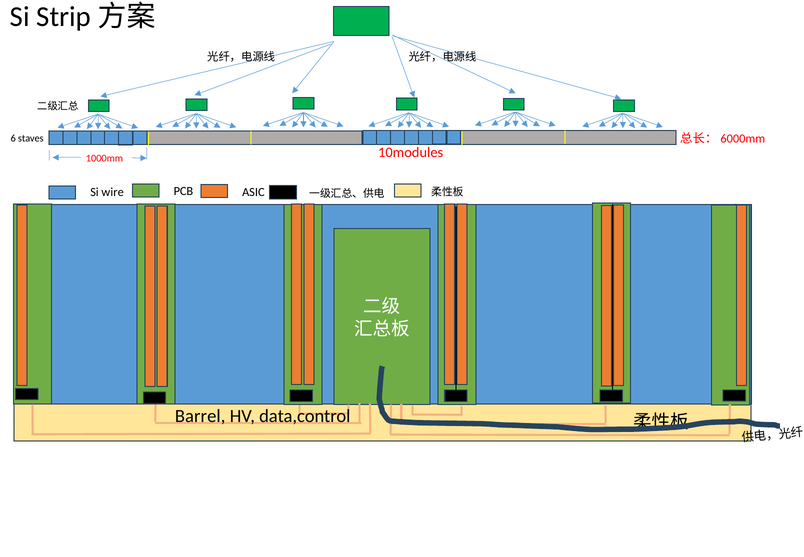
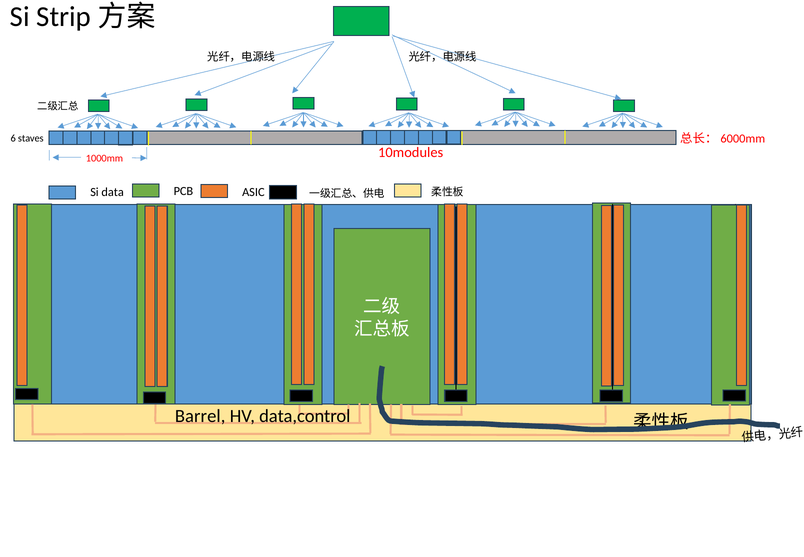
wire: wire -> data
